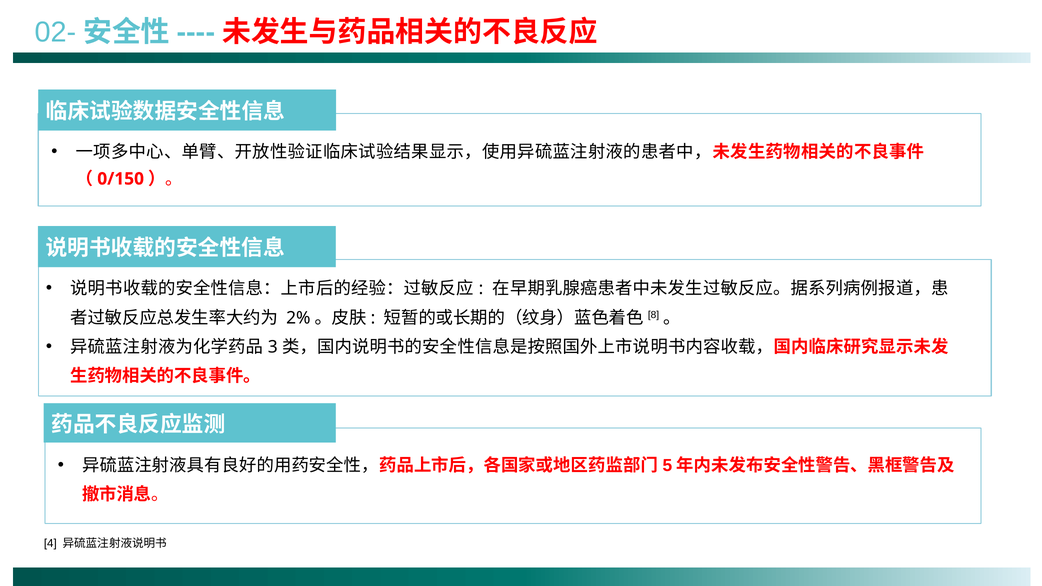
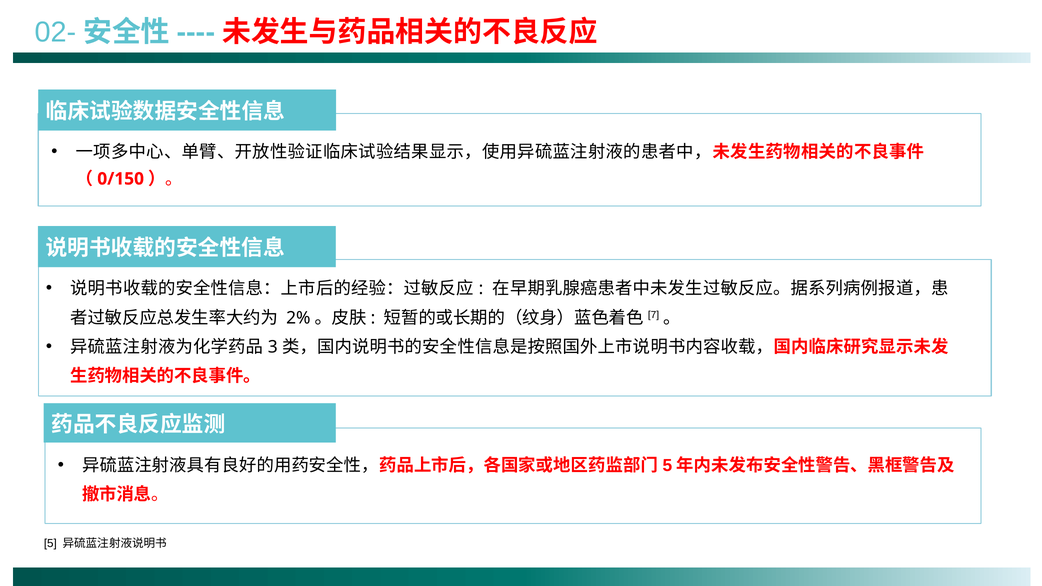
8: 8 -> 7
4: 4 -> 5
